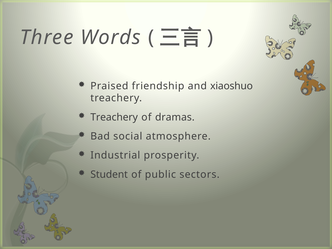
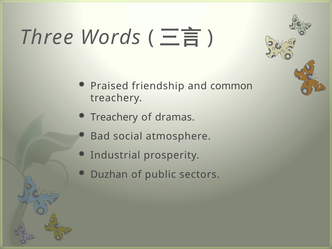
xiaoshuo: xiaoshuo -> common
Student: Student -> Duzhan
